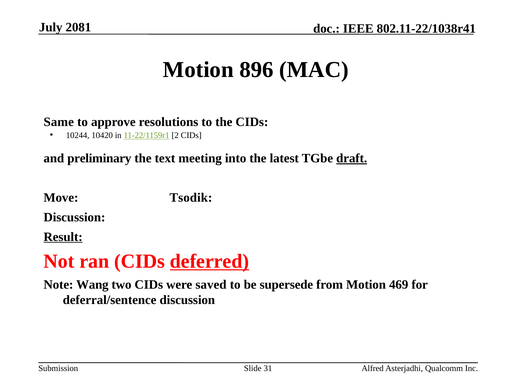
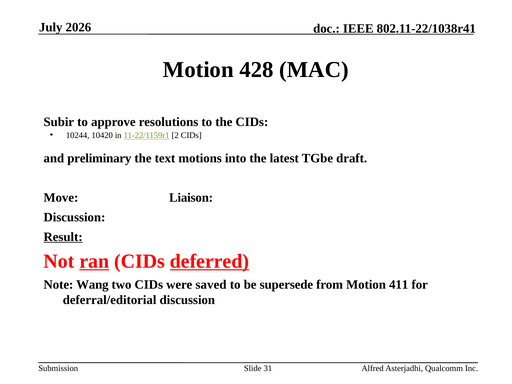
2081: 2081 -> 2026
896: 896 -> 428
Same: Same -> Subir
meeting: meeting -> motions
draft underline: present -> none
Tsodik: Tsodik -> Liaison
ran underline: none -> present
469: 469 -> 411
deferral/sentence: deferral/sentence -> deferral/editorial
